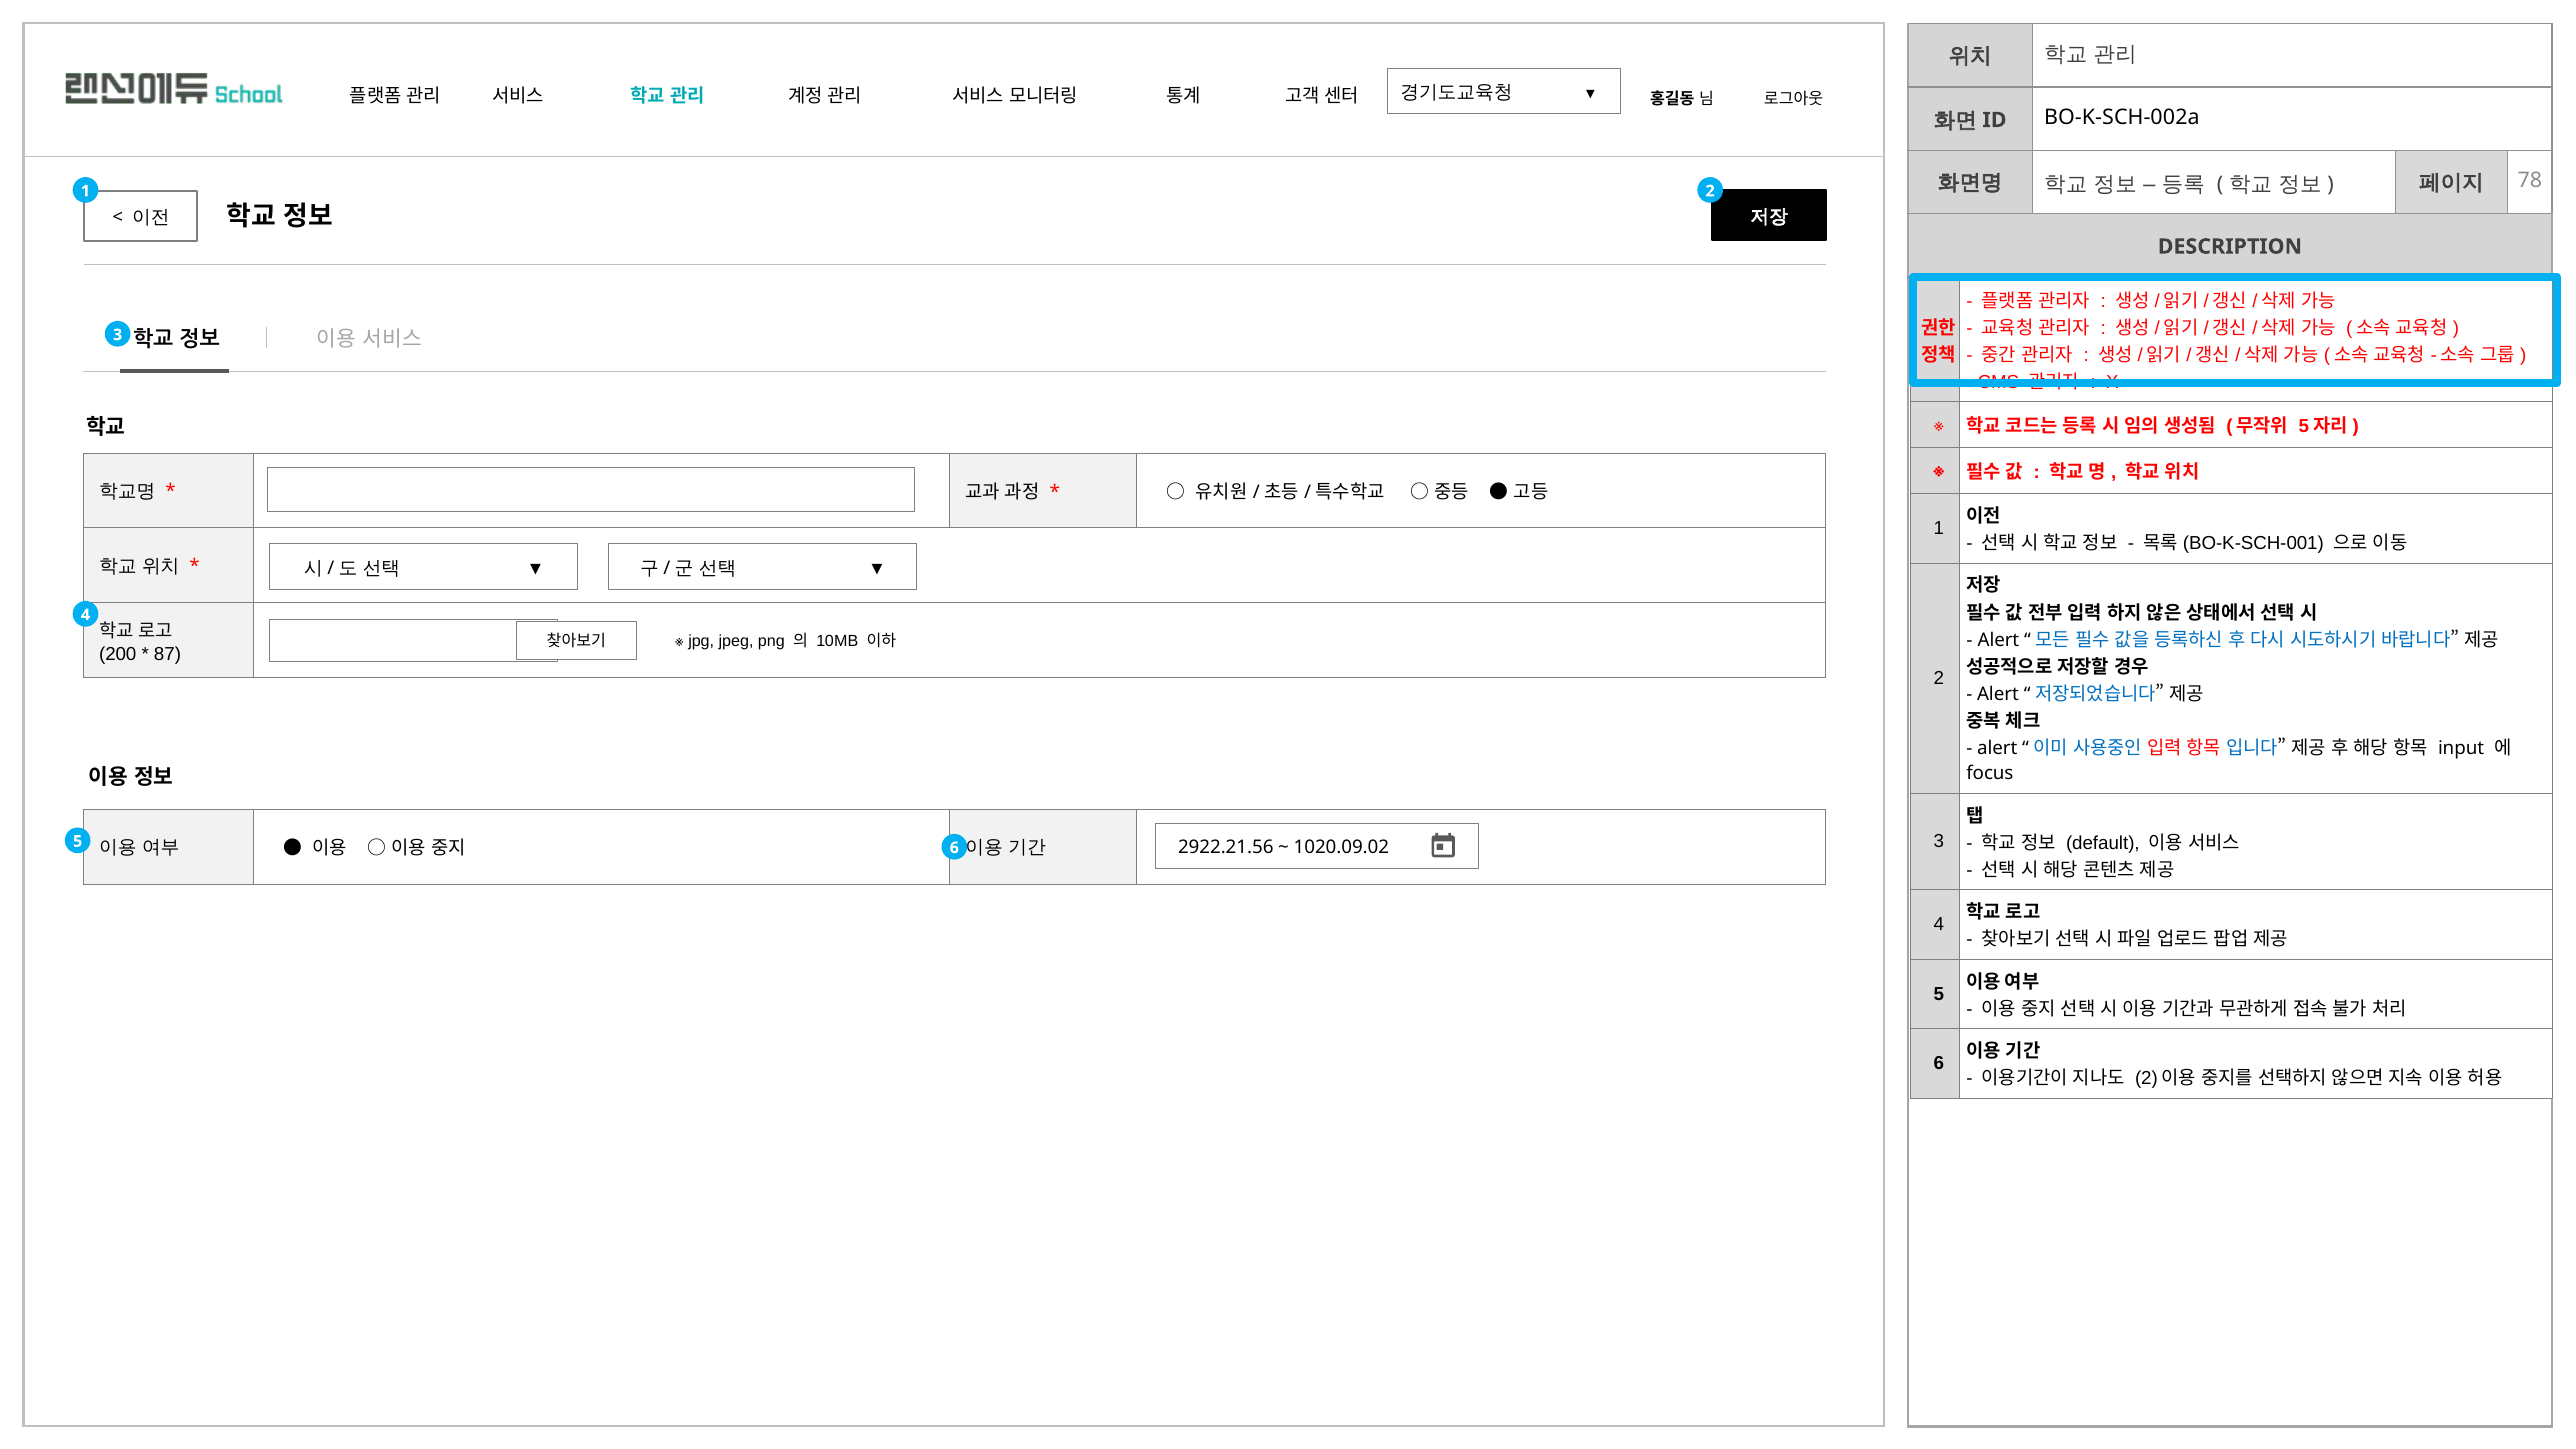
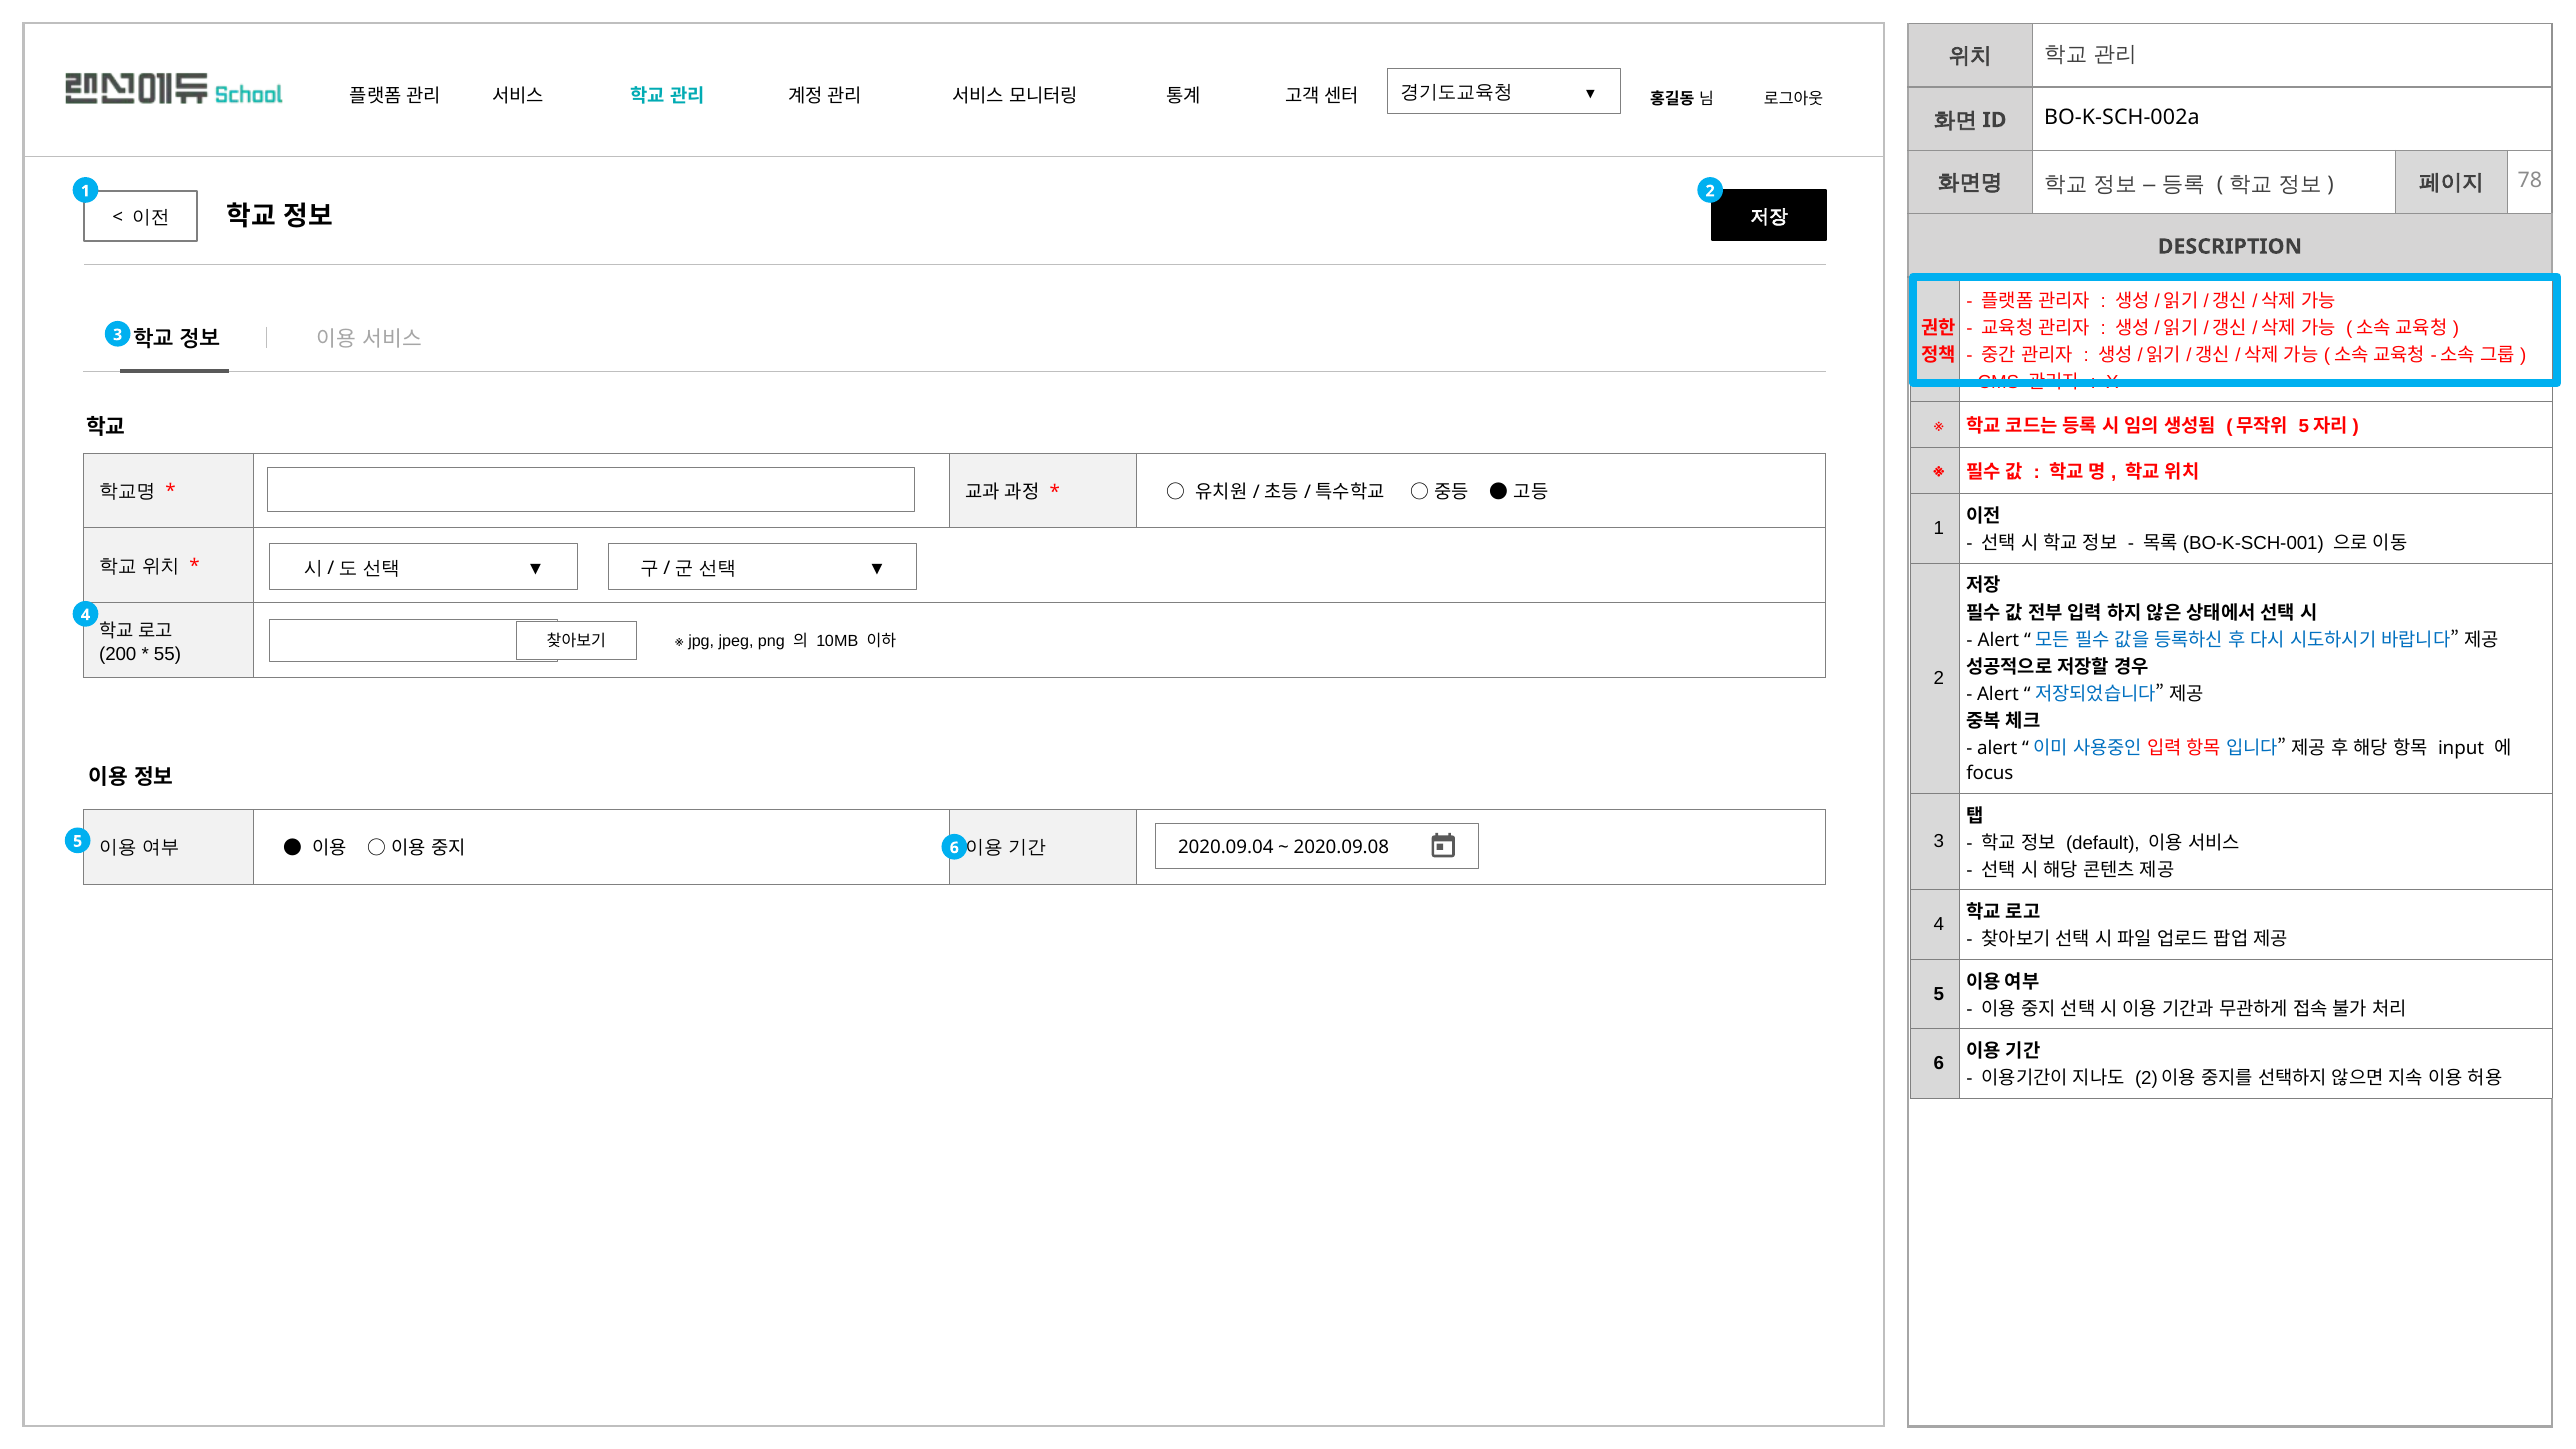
87: 87 -> 55
2922.21.56: 2922.21.56 -> 2020.09.04
1020.09.02: 1020.09.02 -> 2020.09.08
